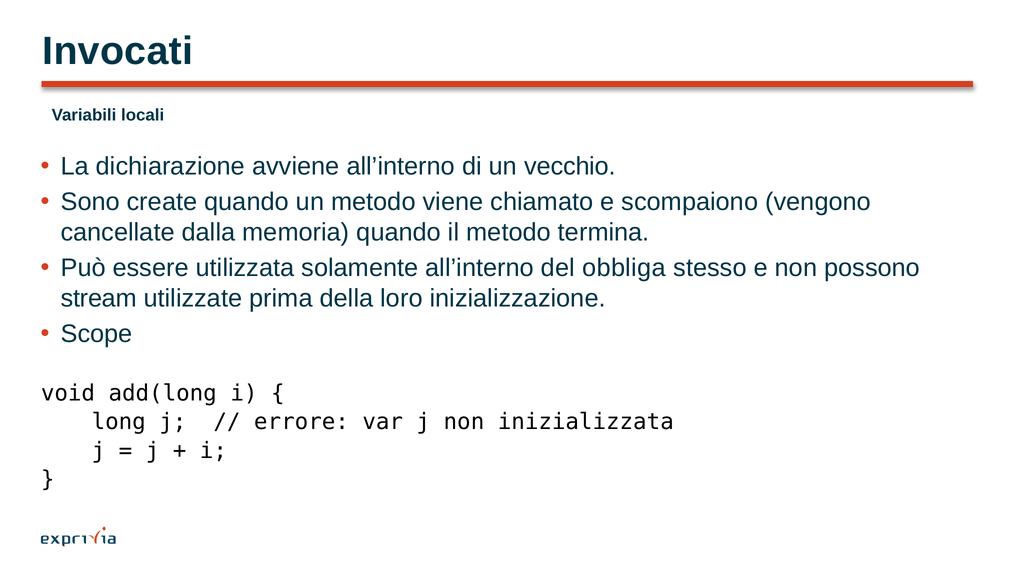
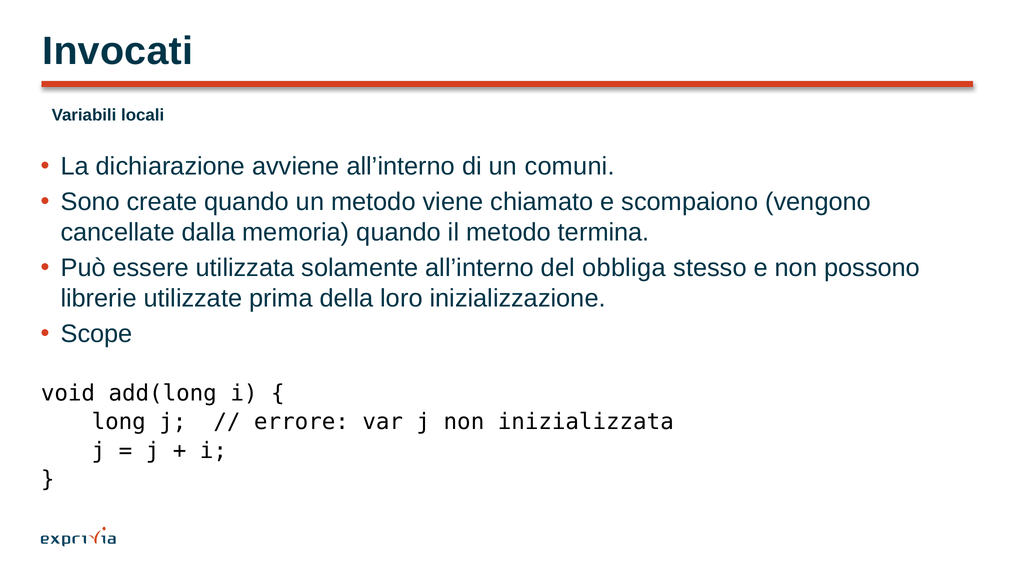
vecchio: vecchio -> comuni
stream: stream -> librerie
